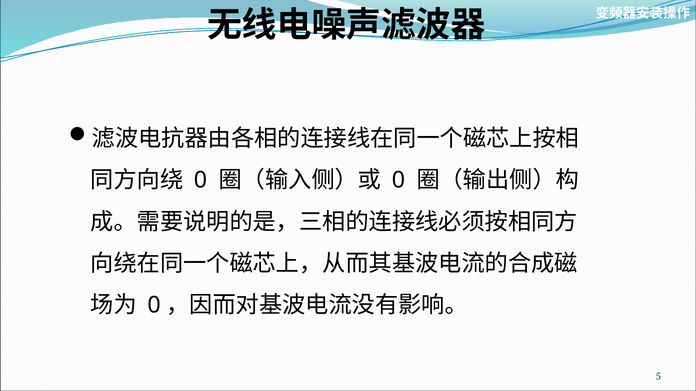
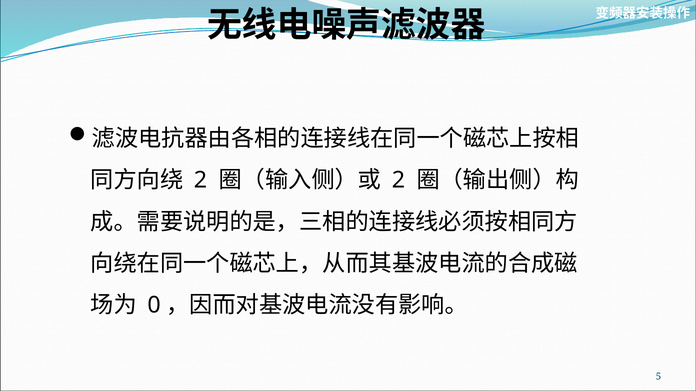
0 at (201, 180): 0 -> 2
0 at (398, 180): 0 -> 2
